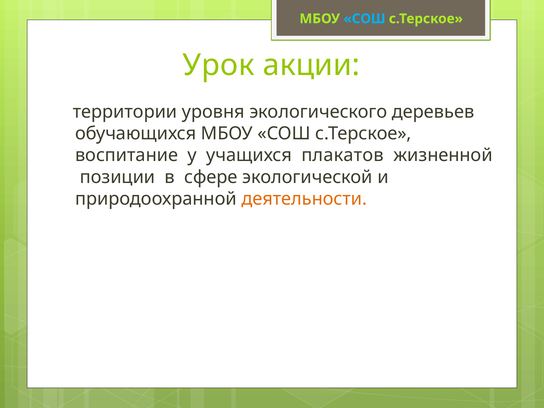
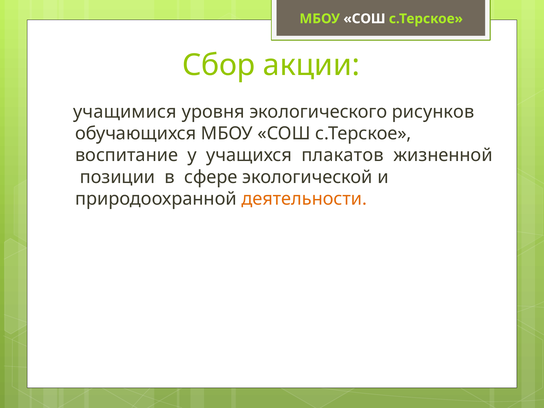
СОШ at (364, 19) colour: light blue -> white
Урок: Урок -> Сбор
территории: территории -> учащимися
деревьев: деревьев -> рисунков
